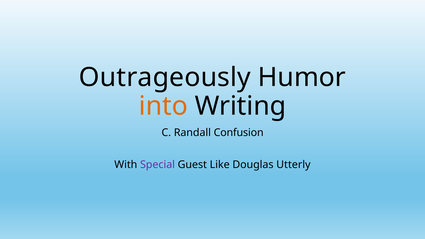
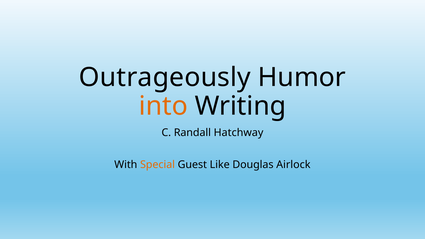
Confusion: Confusion -> Hatchway
Special colour: purple -> orange
Utterly: Utterly -> Airlock
